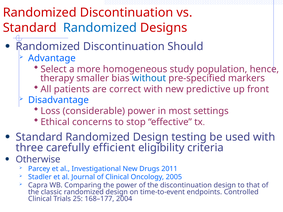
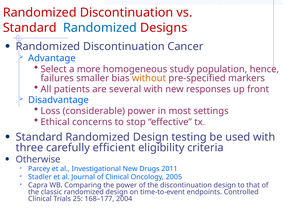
Should: Should -> Cancer
therapy: therapy -> failures
without colour: blue -> orange
correct: correct -> several
predictive: predictive -> responses
